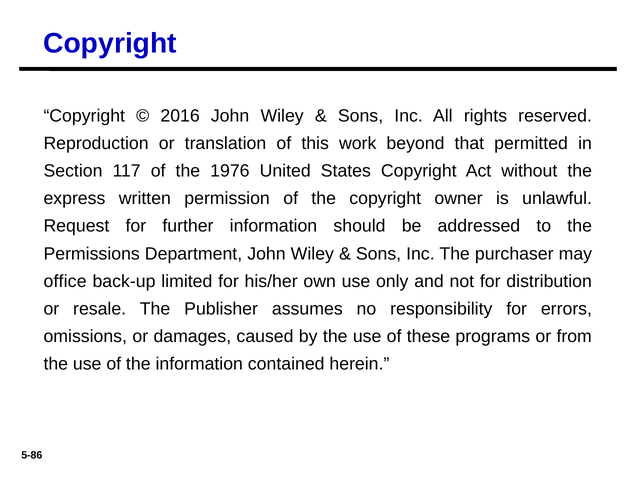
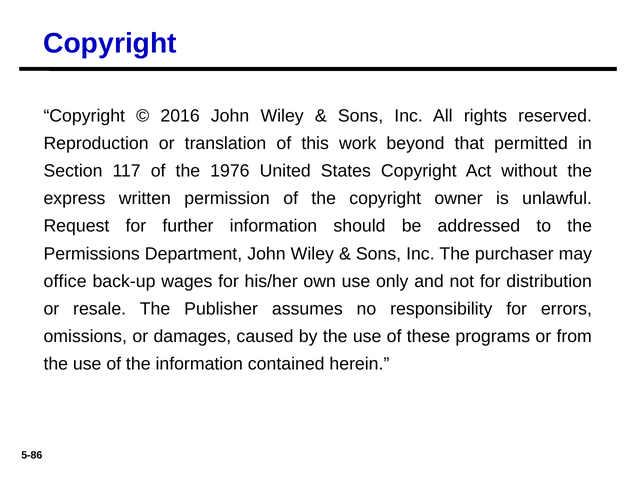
limited: limited -> wages
